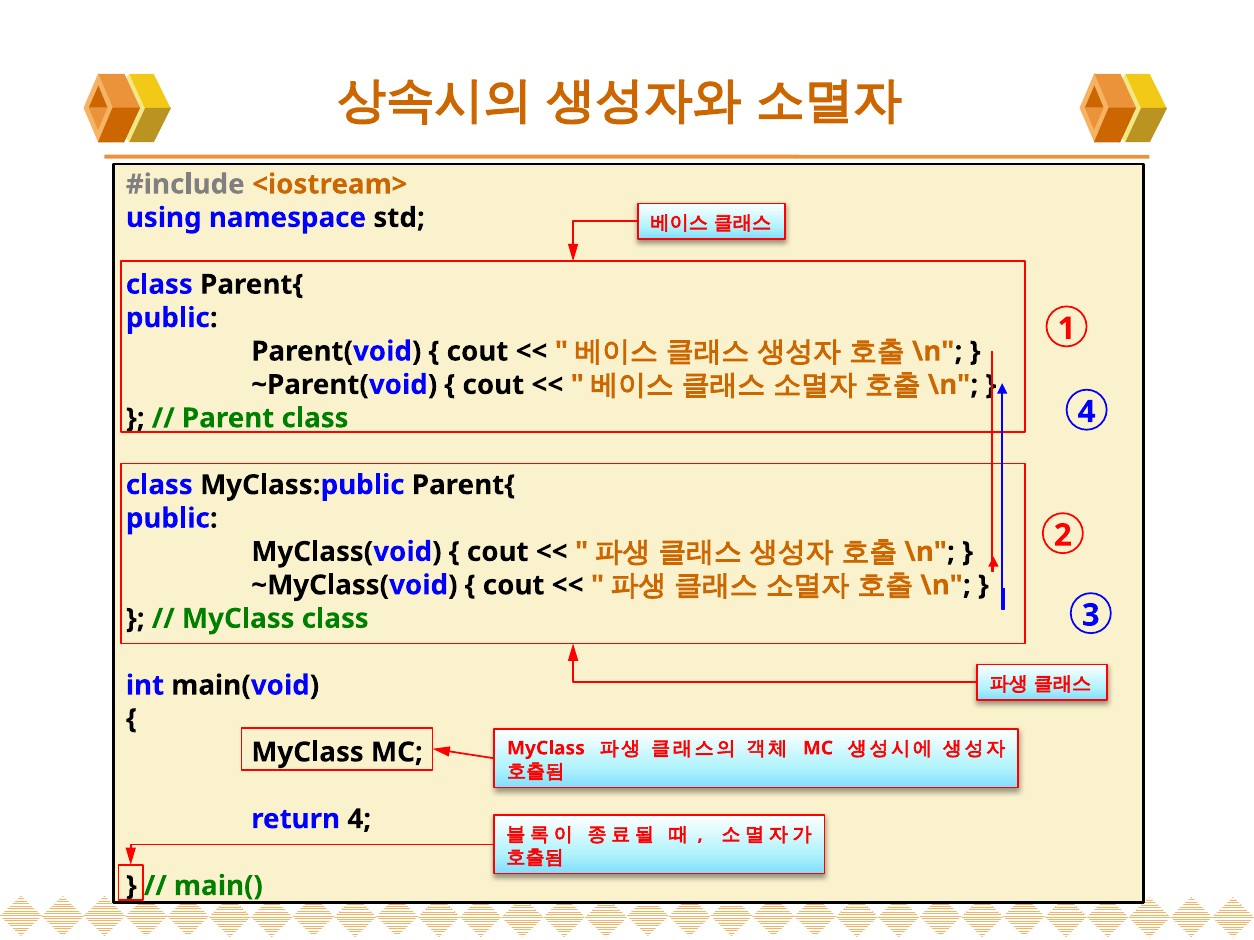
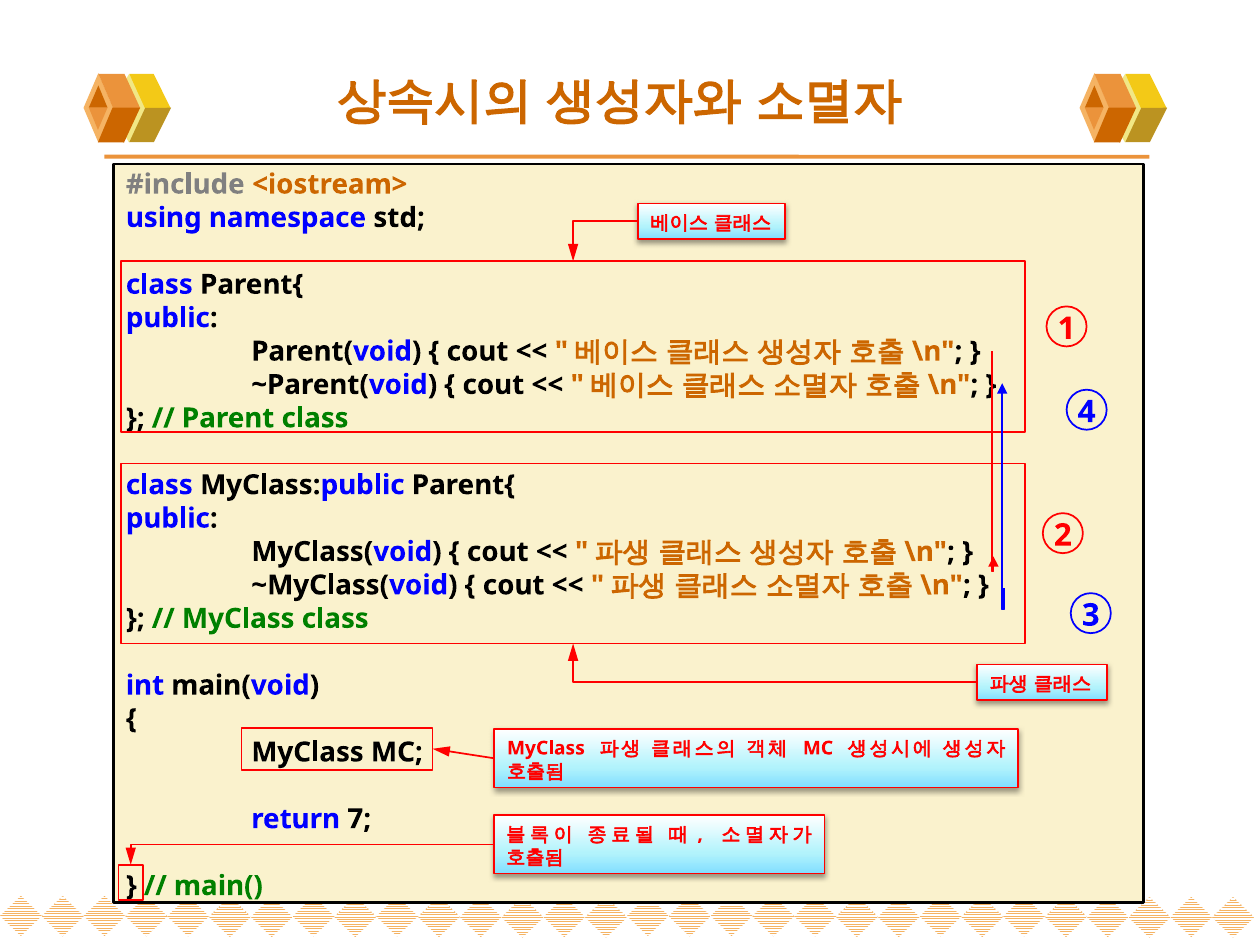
return 4: 4 -> 7
